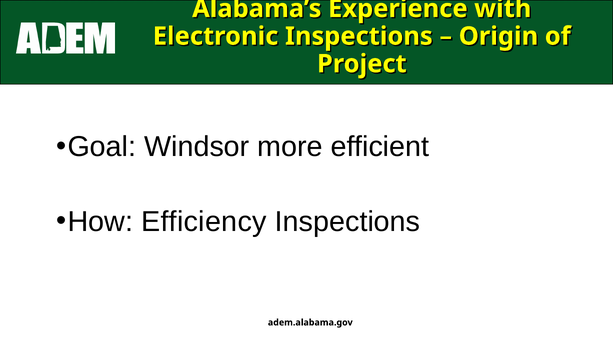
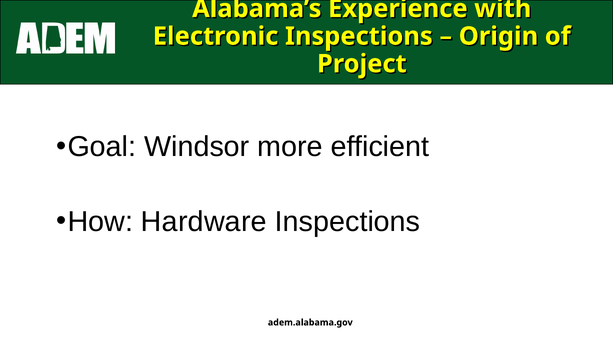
Efficiency: Efficiency -> Hardware
